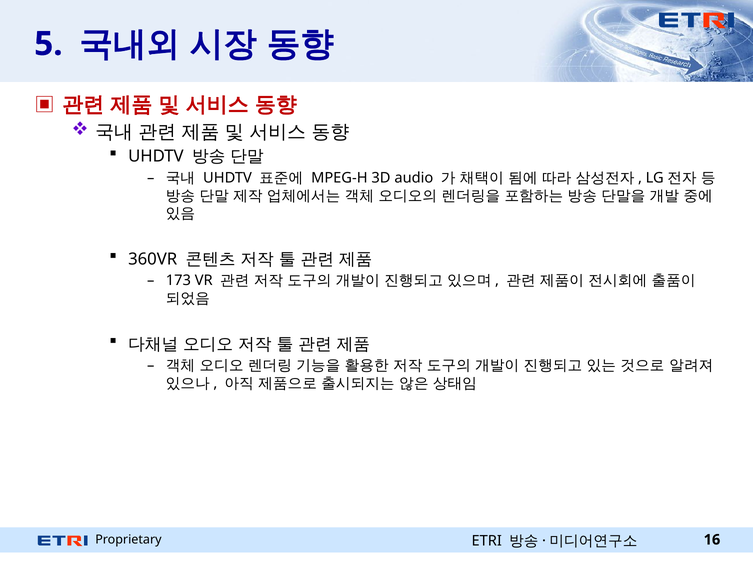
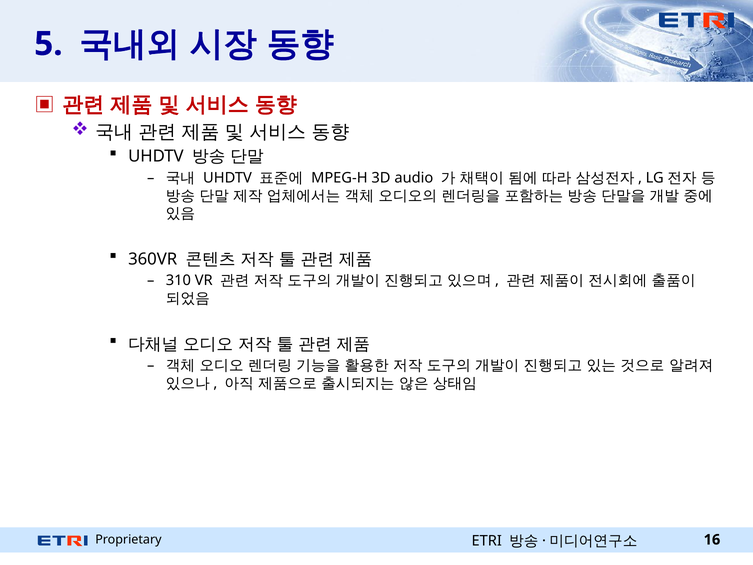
173: 173 -> 310
